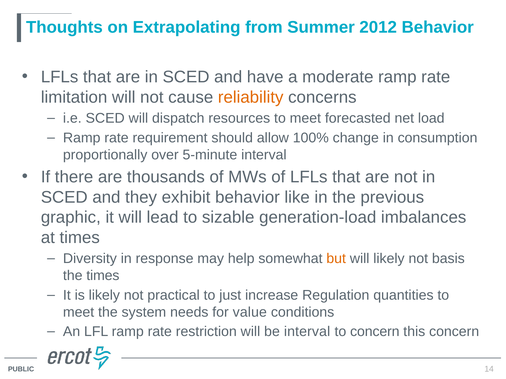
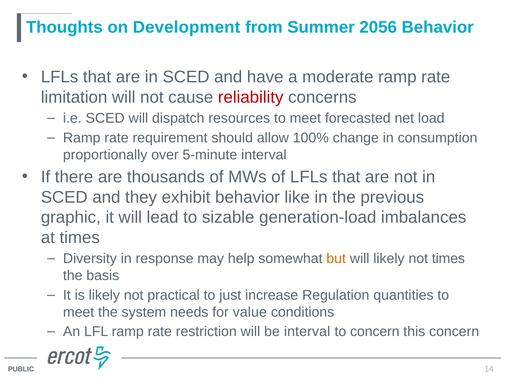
Extrapolating: Extrapolating -> Development
2012: 2012 -> 2056
reliability colour: orange -> red
not basis: basis -> times
the times: times -> basis
